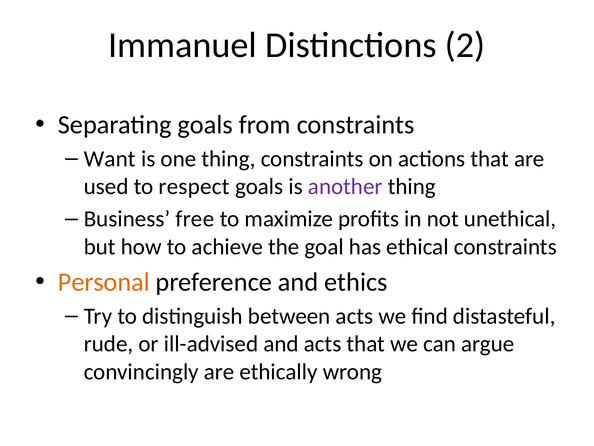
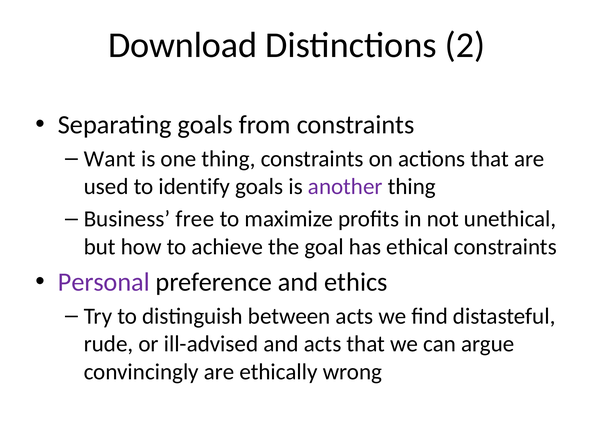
Immanuel: Immanuel -> Download
respect: respect -> identify
Personal colour: orange -> purple
